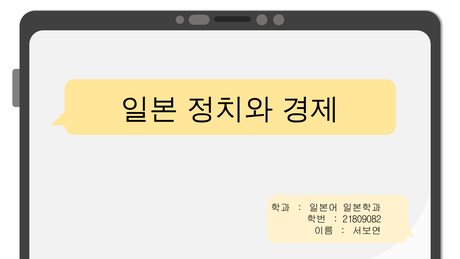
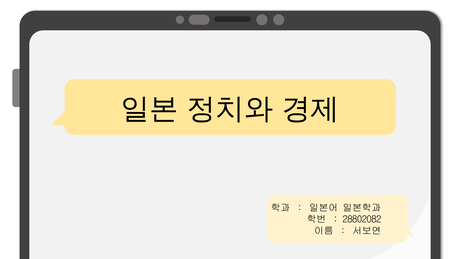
21809082: 21809082 -> 28802082
